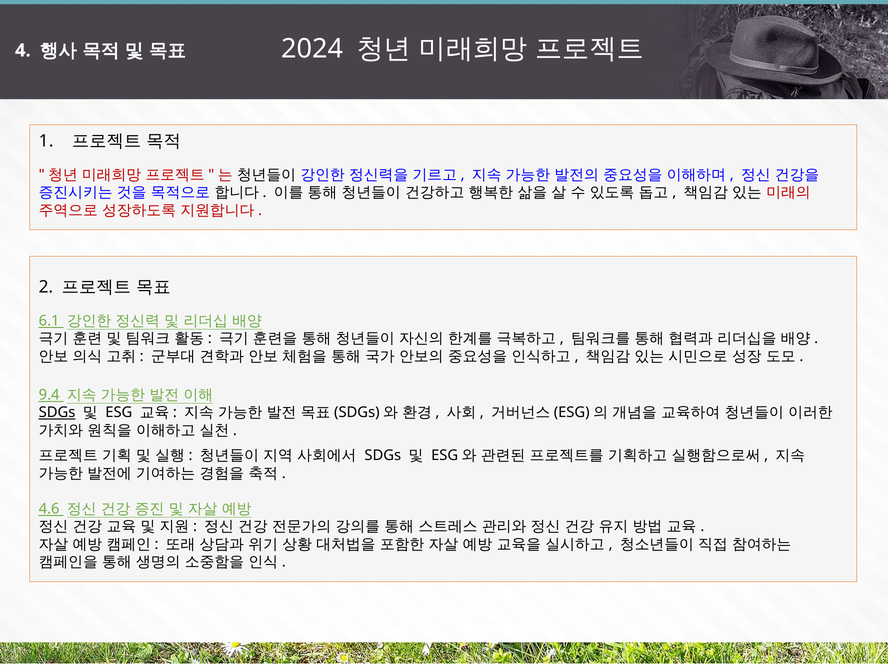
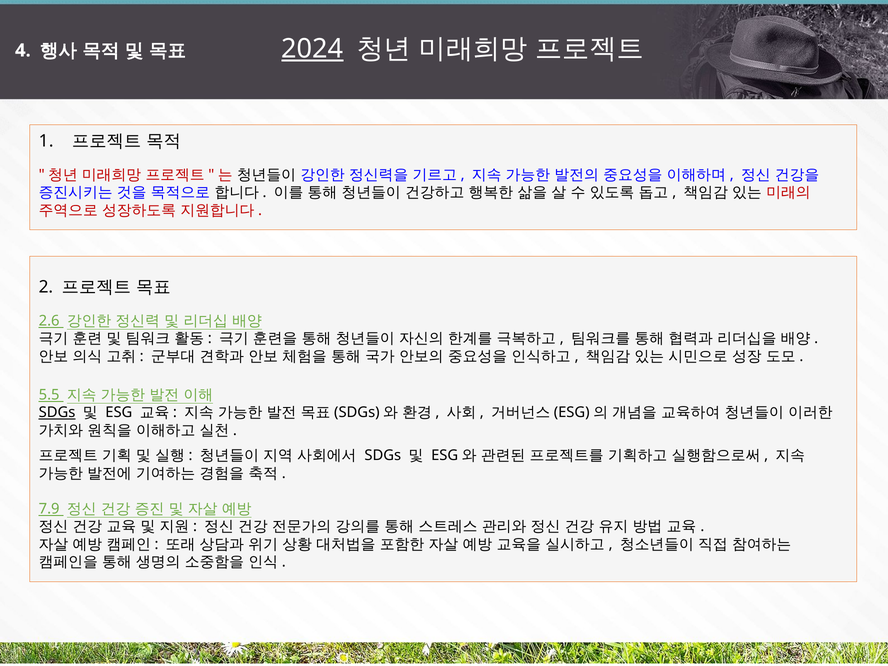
2024 underline: none -> present
6.1: 6.1 -> 2.6
9.4: 9.4 -> 5.5
4.6: 4.6 -> 7.9
